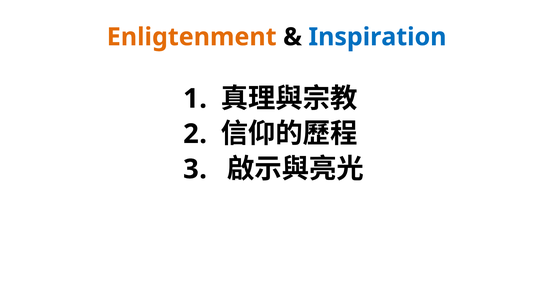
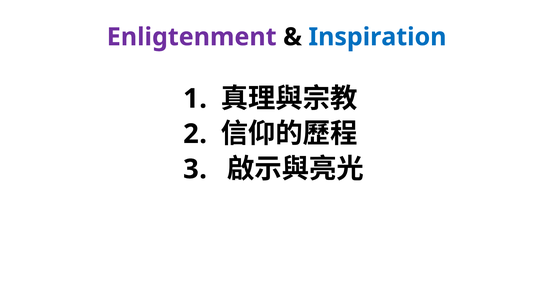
Enligtenment colour: orange -> purple
